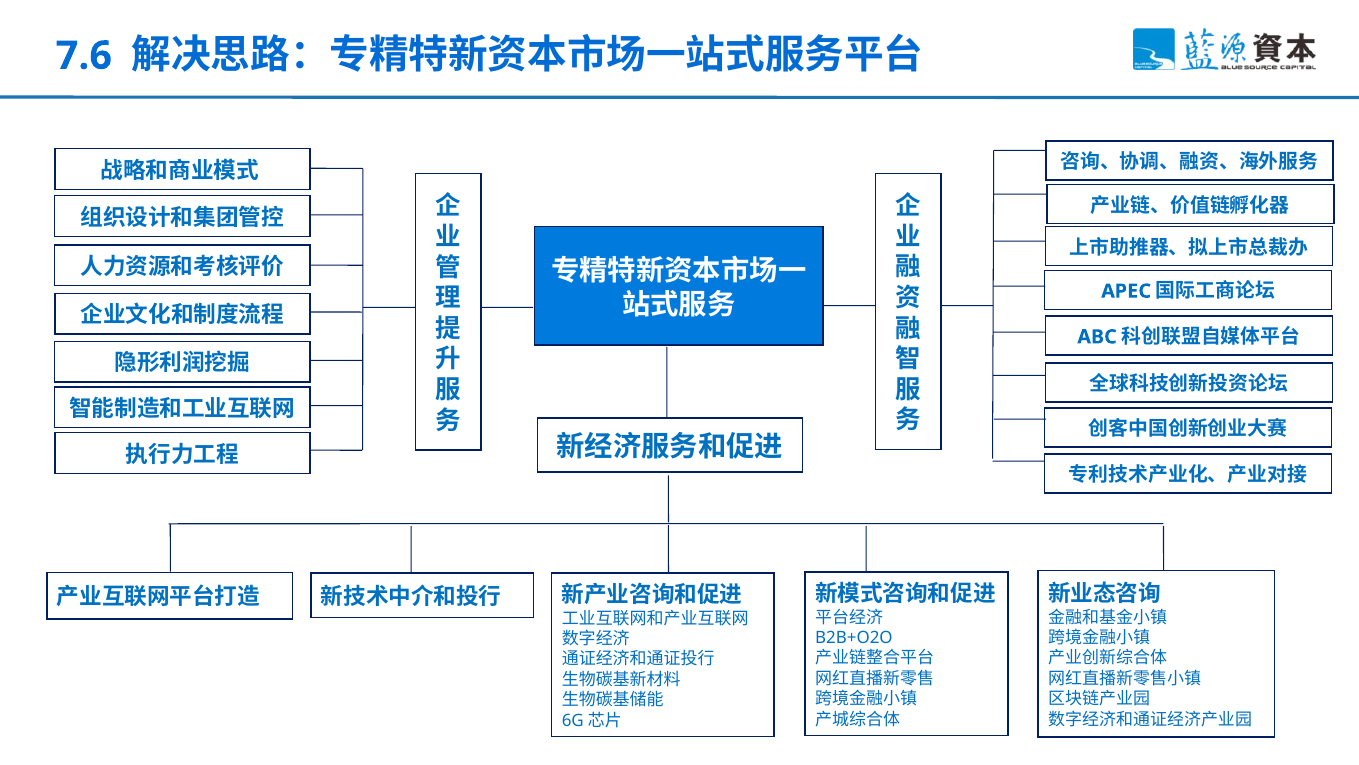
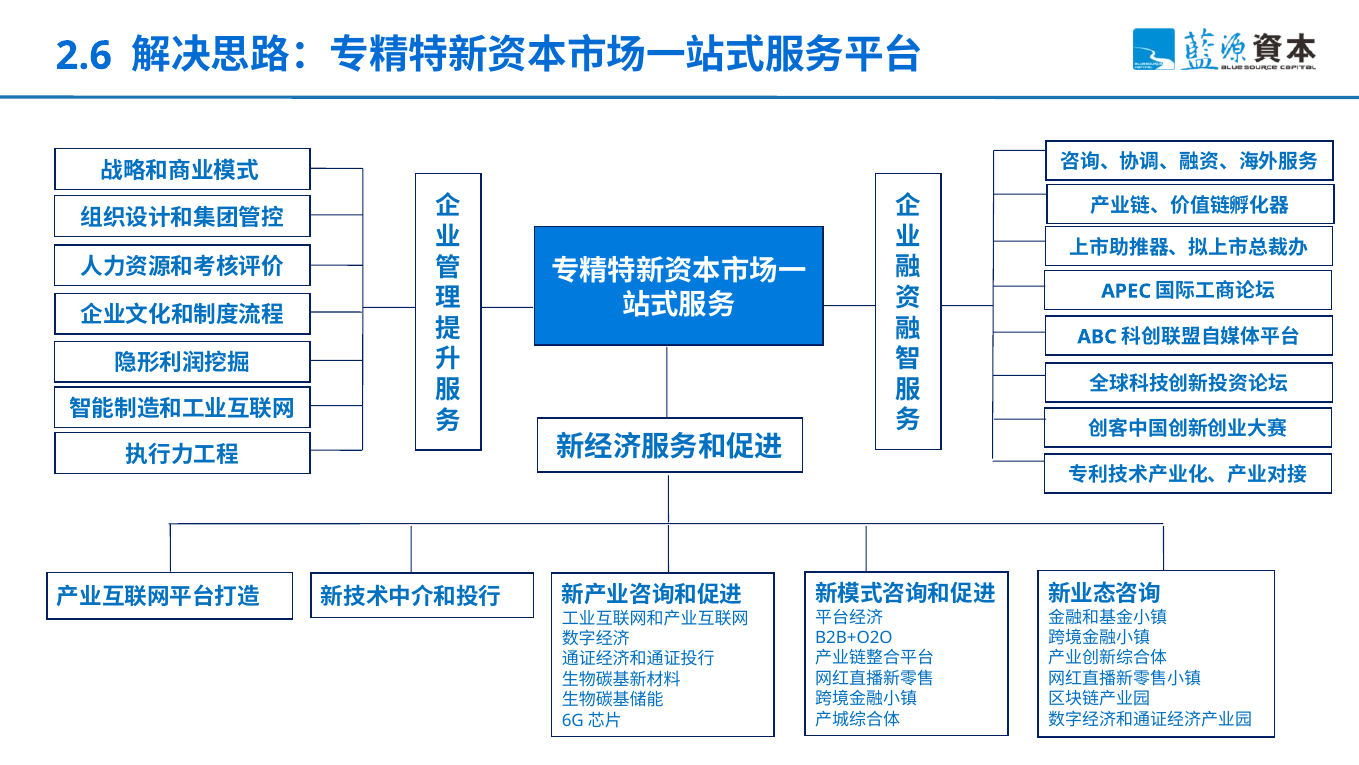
7.6: 7.6 -> 2.6
